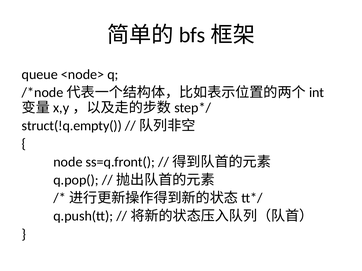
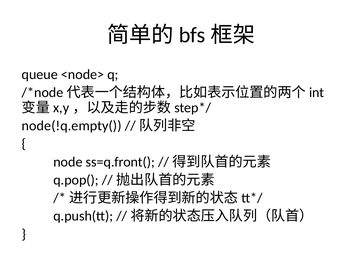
struct(!q.empty(: struct(!q.empty( -> node(!q.empty(
